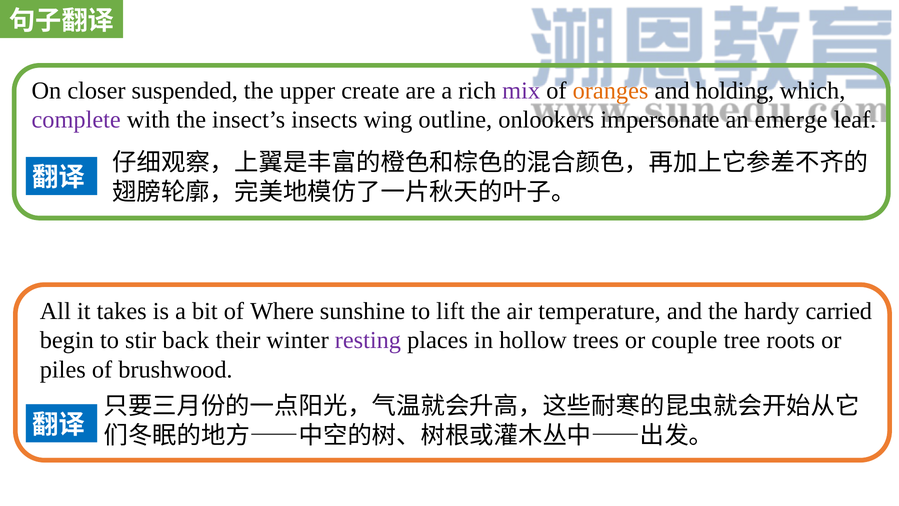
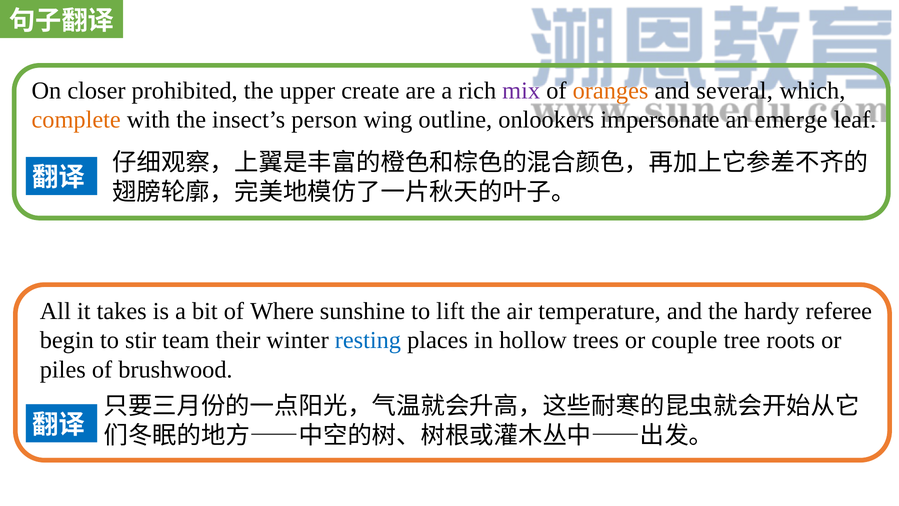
suspended: suspended -> prohibited
holding: holding -> several
complete colour: purple -> orange
insects: insects -> person
carried: carried -> referee
back: back -> team
resting colour: purple -> blue
